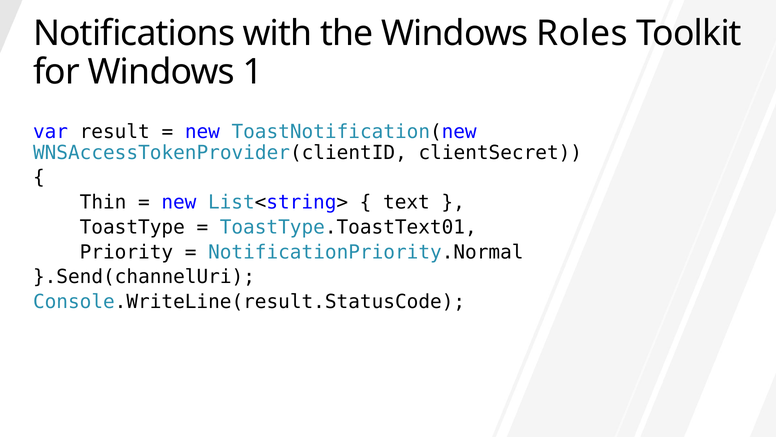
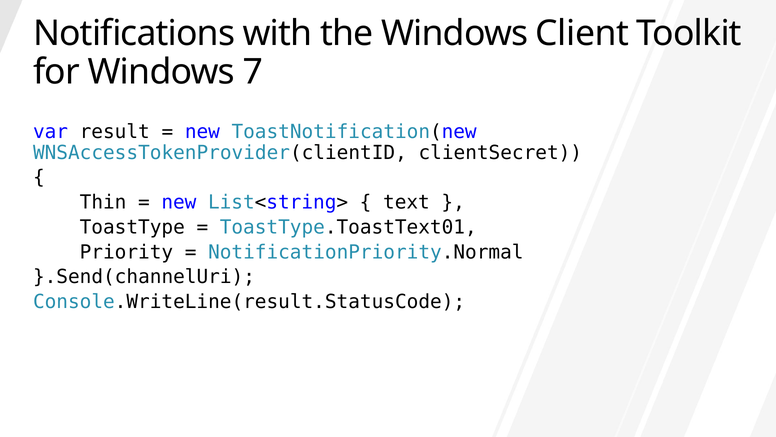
Roles: Roles -> Client
1: 1 -> 7
